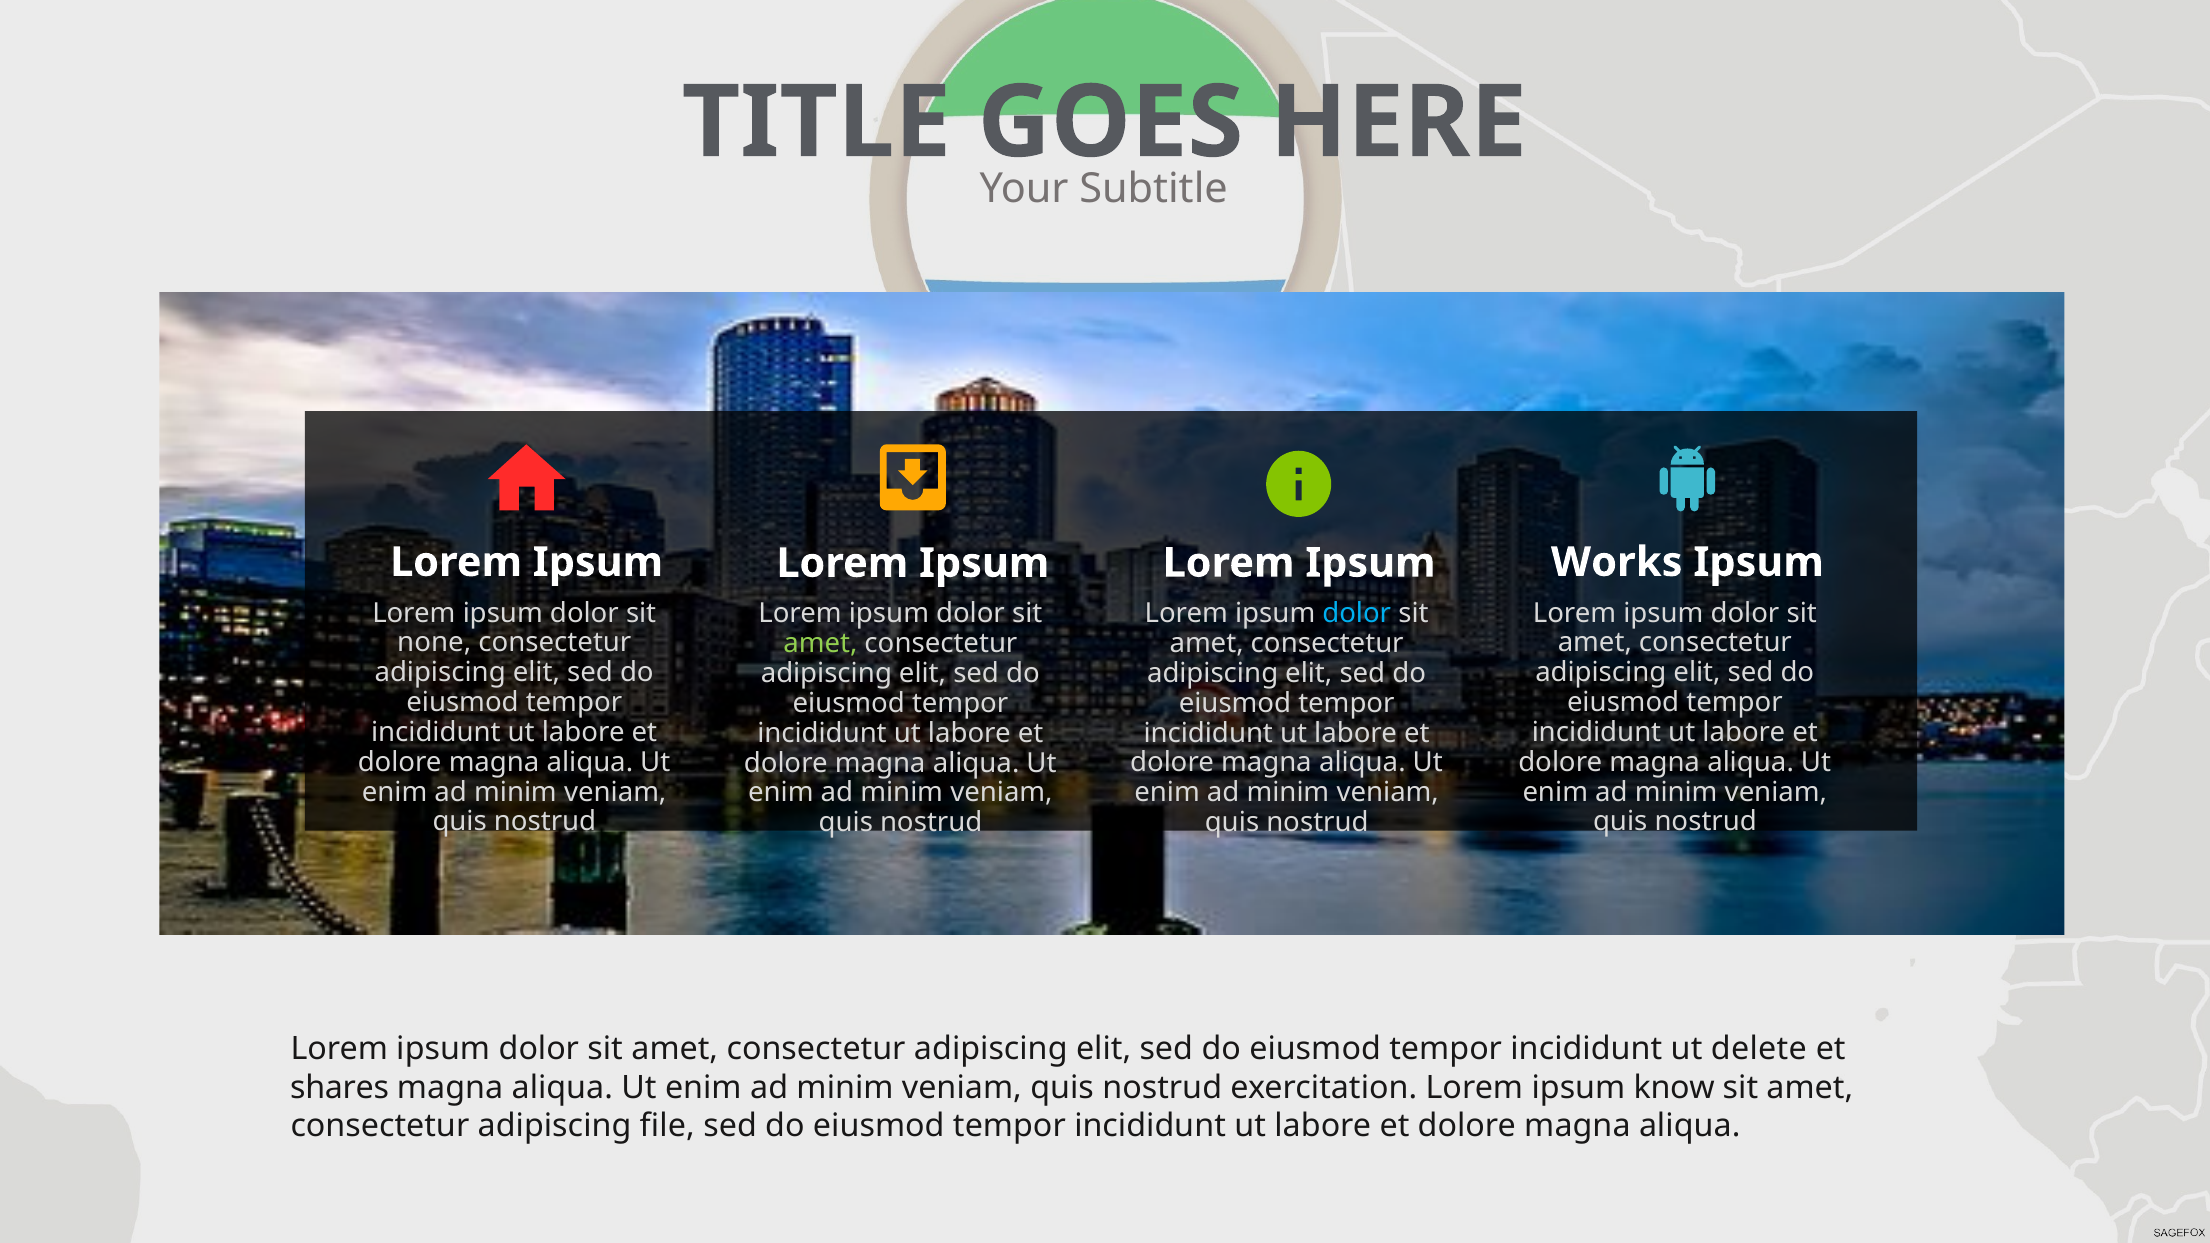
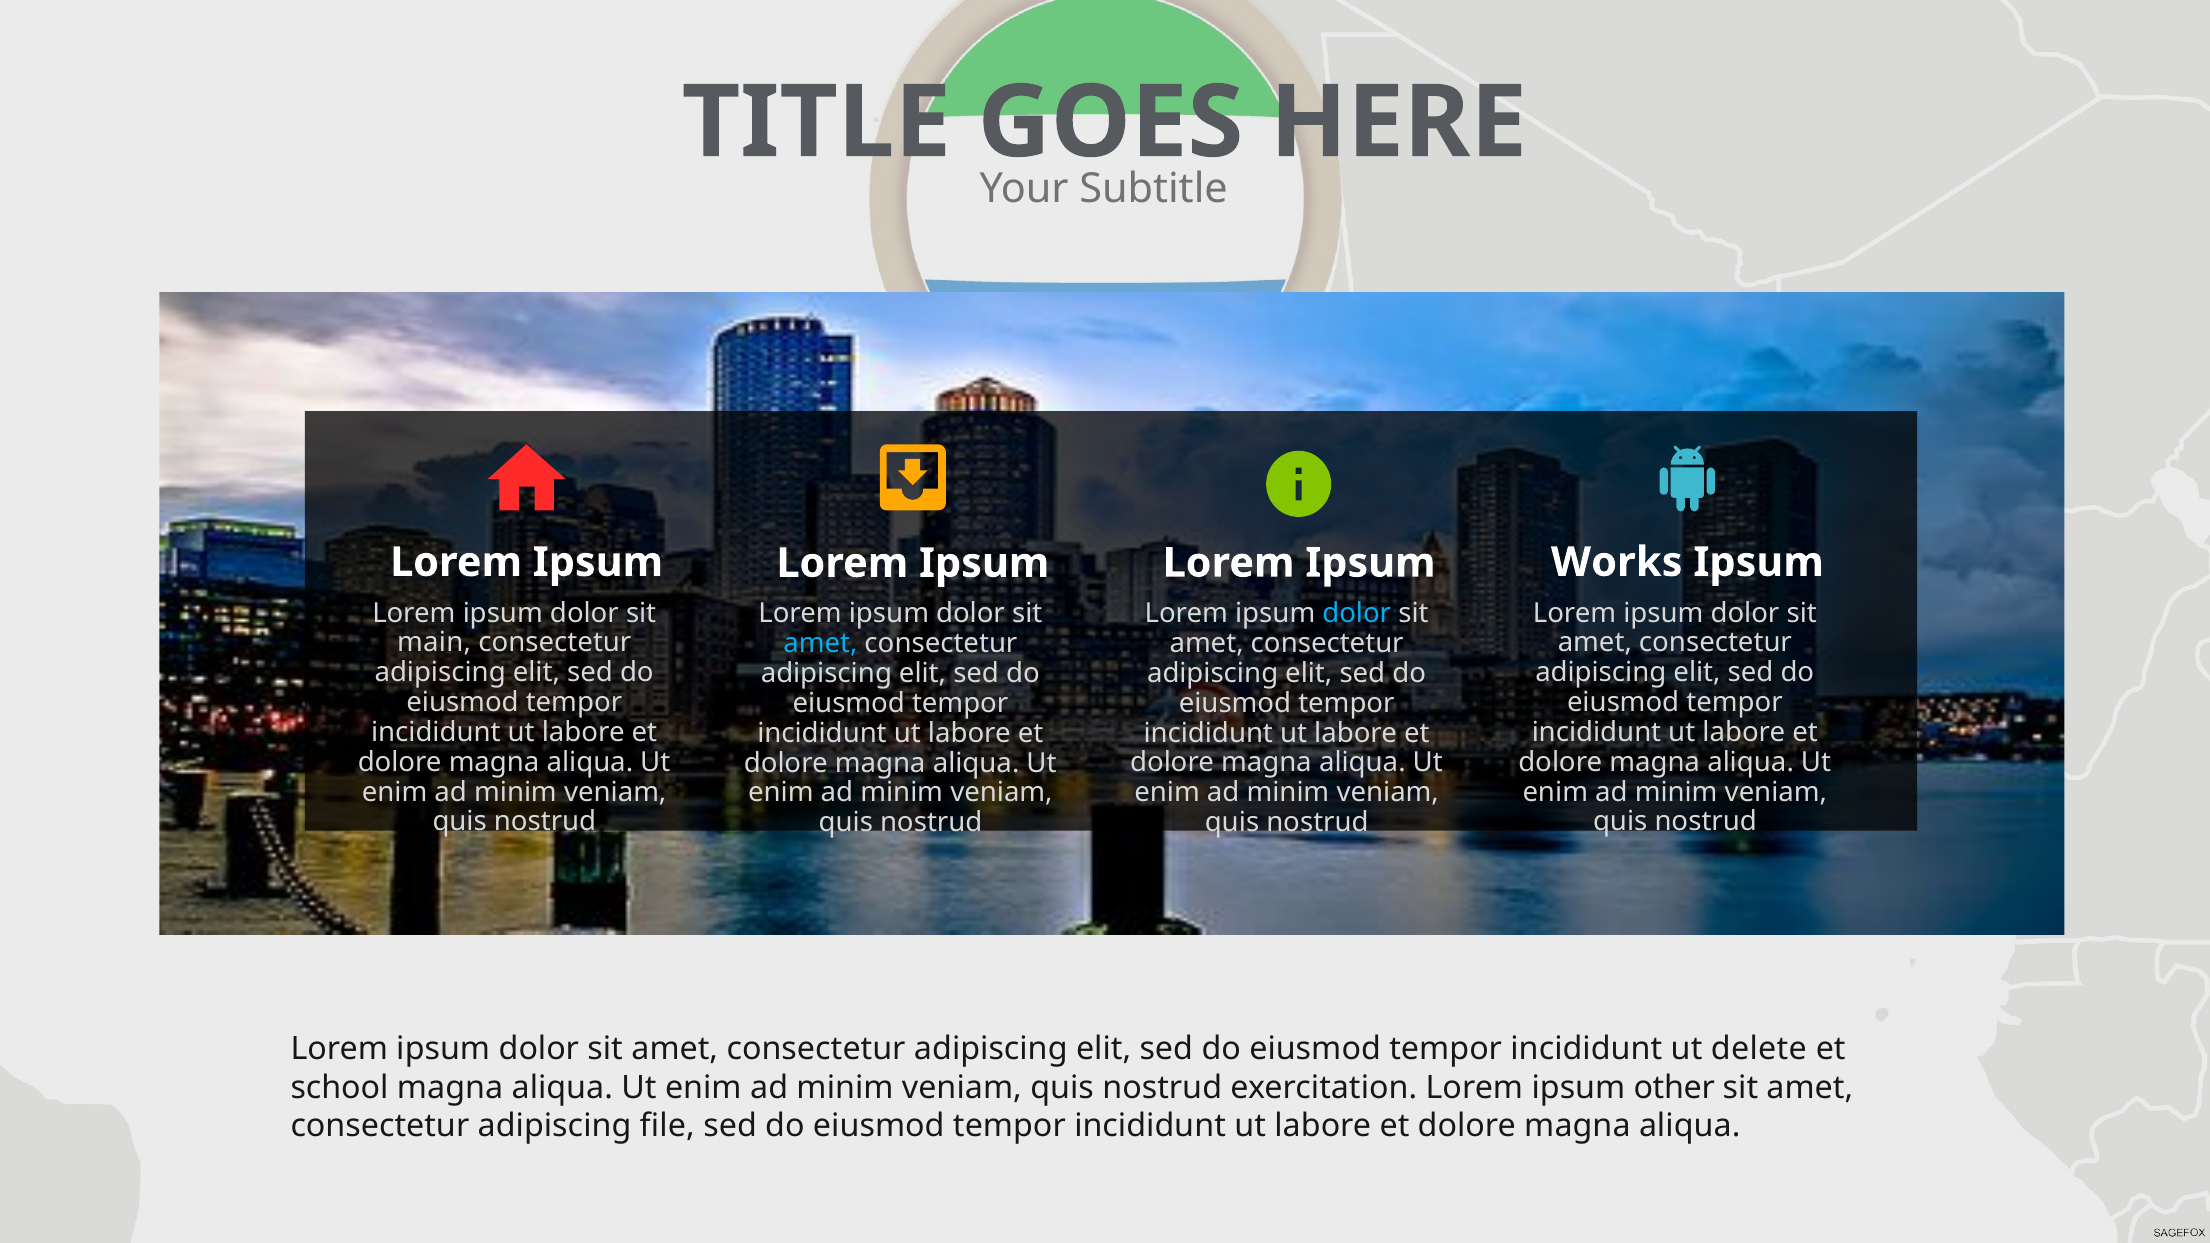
none: none -> main
amet at (820, 644) colour: light green -> light blue
shares: shares -> school
know: know -> other
